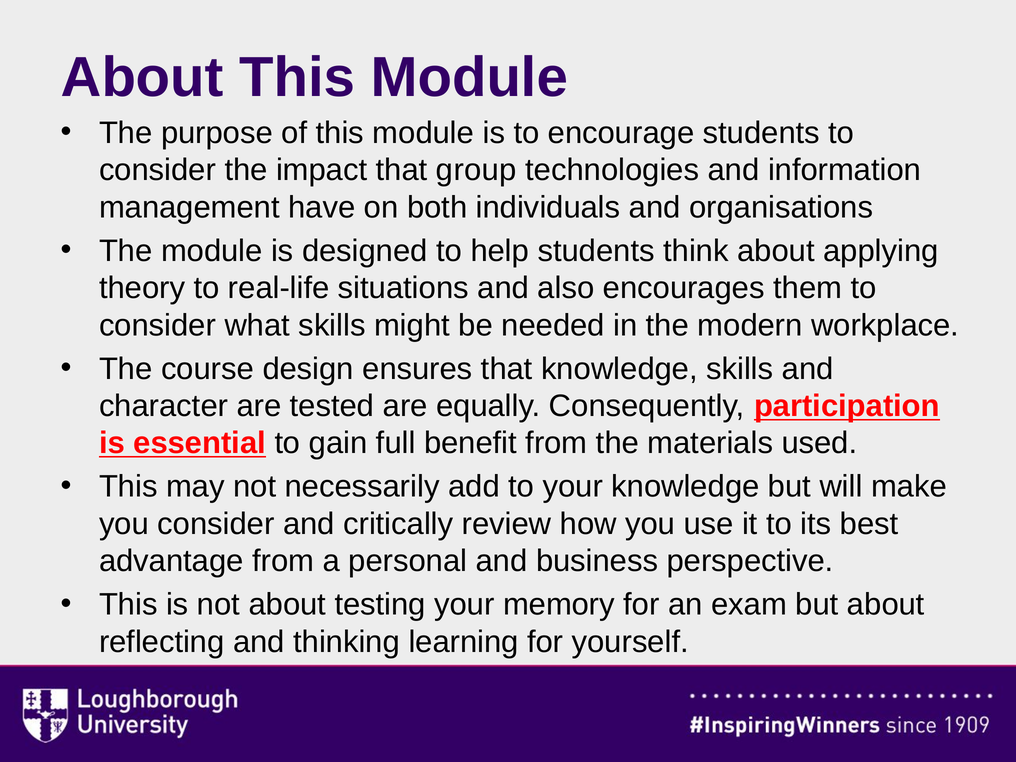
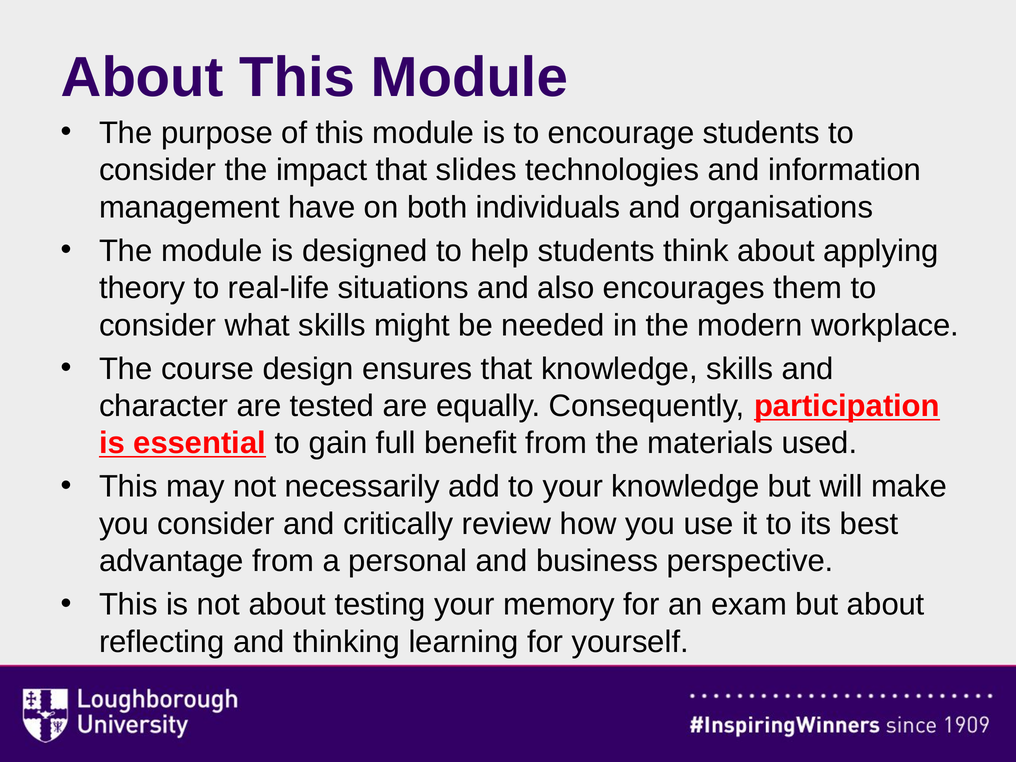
group: group -> slides
